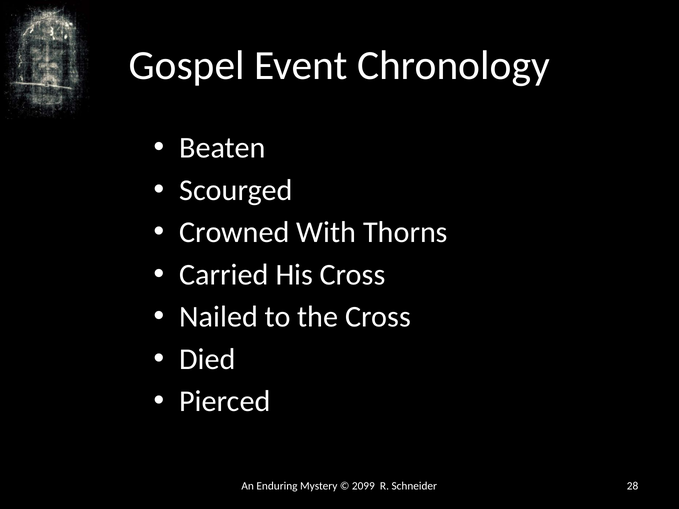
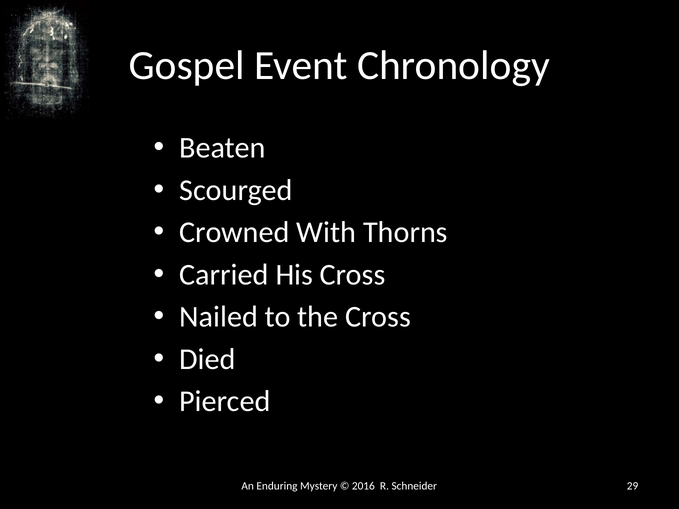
2099: 2099 -> 2016
28: 28 -> 29
